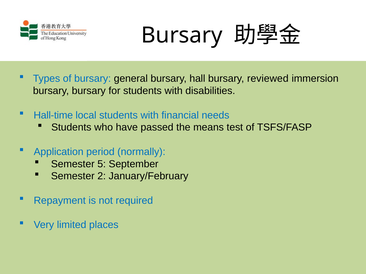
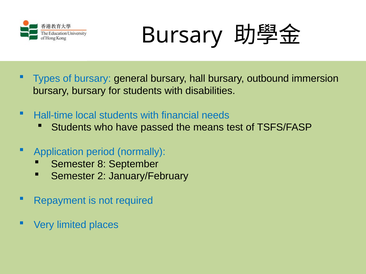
reviewed: reviewed -> outbound
5: 5 -> 8
